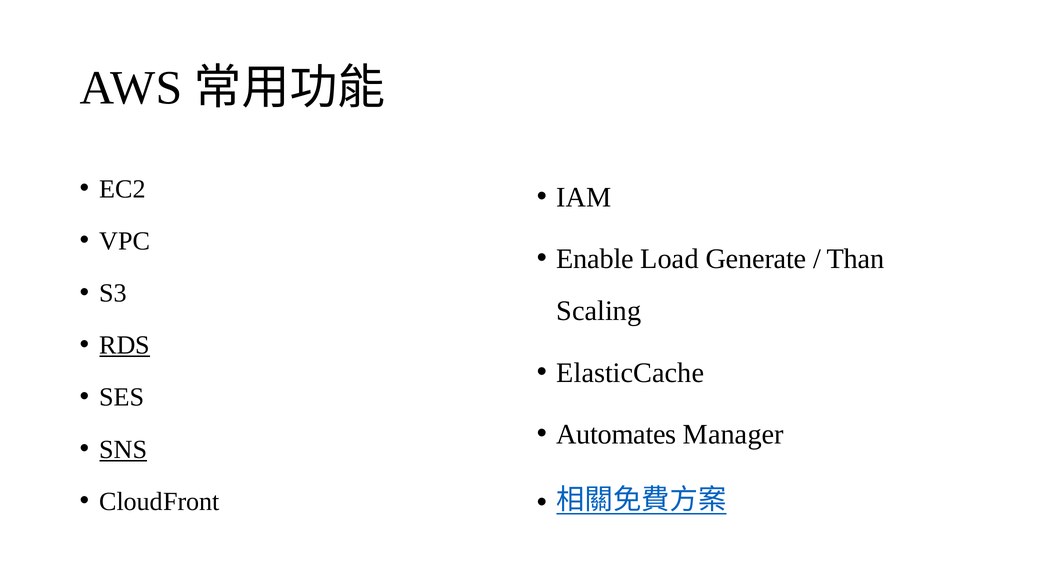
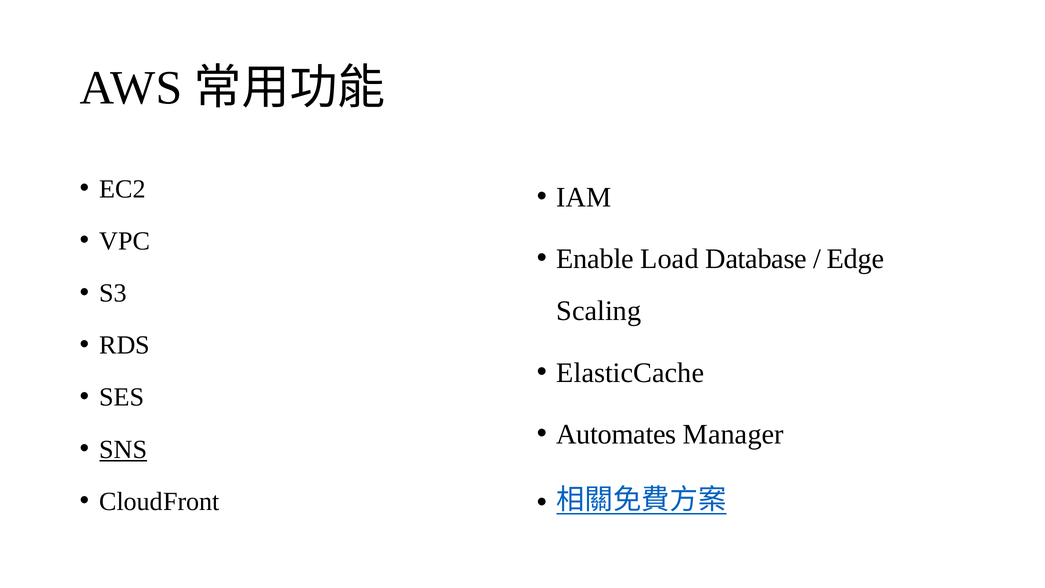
Generate: Generate -> Database
Than: Than -> Edge
RDS underline: present -> none
